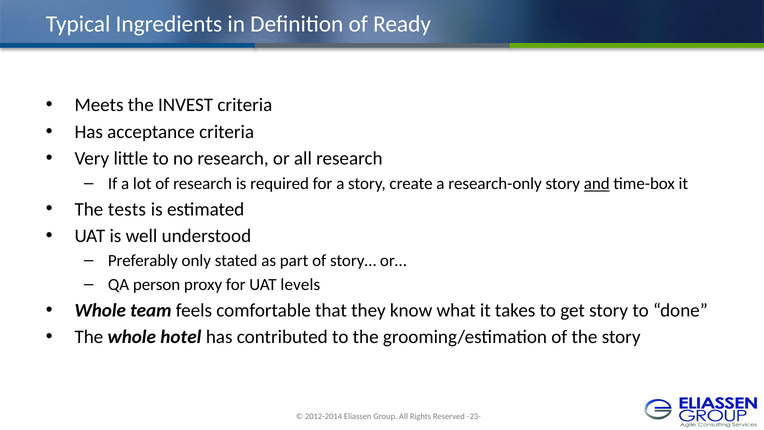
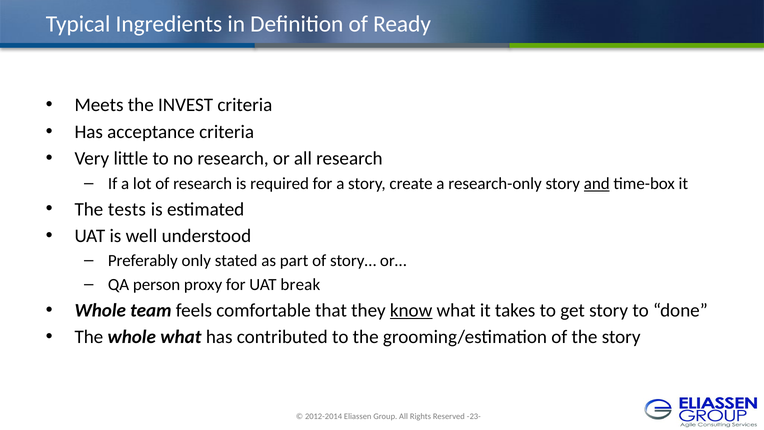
levels: levels -> break
know underline: none -> present
whole hotel: hotel -> what
